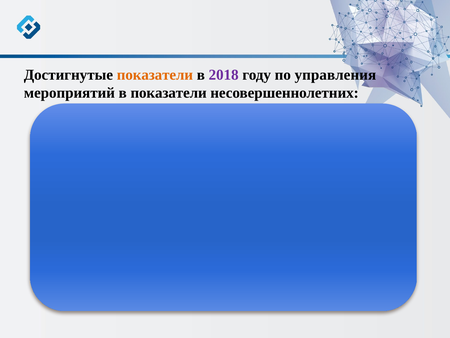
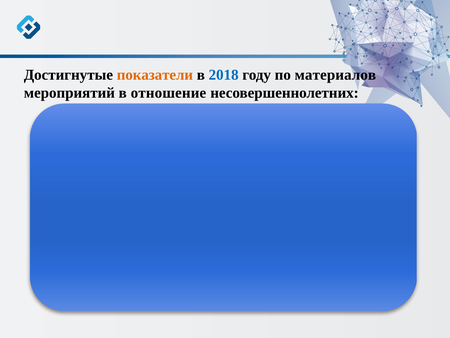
2018 colour: purple -> blue
управления: управления -> материалов
в показатели: показатели -> отношение
